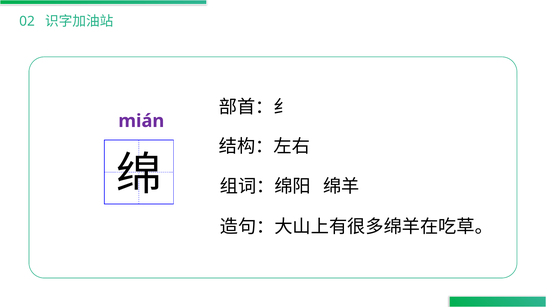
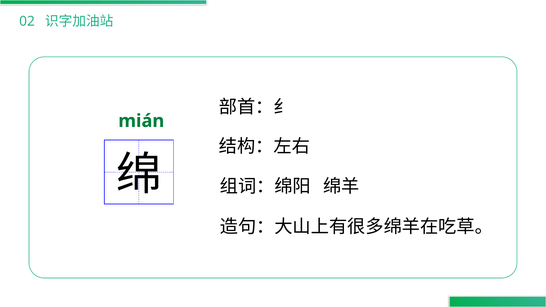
mián colour: purple -> green
